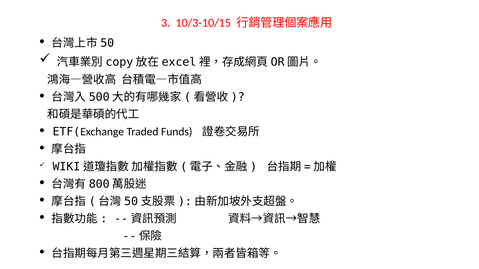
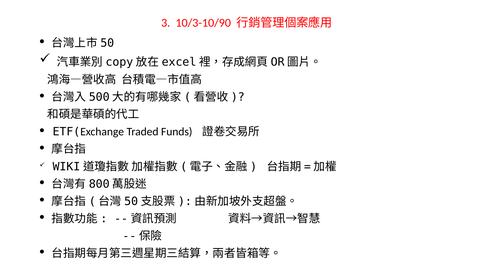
10/3-10/15: 10/3-10/15 -> 10/3-10/90
